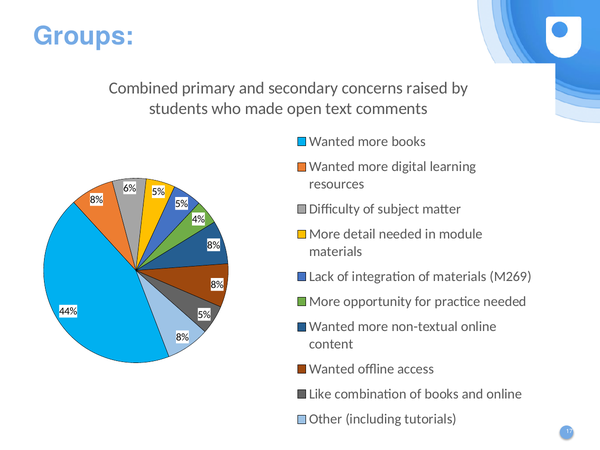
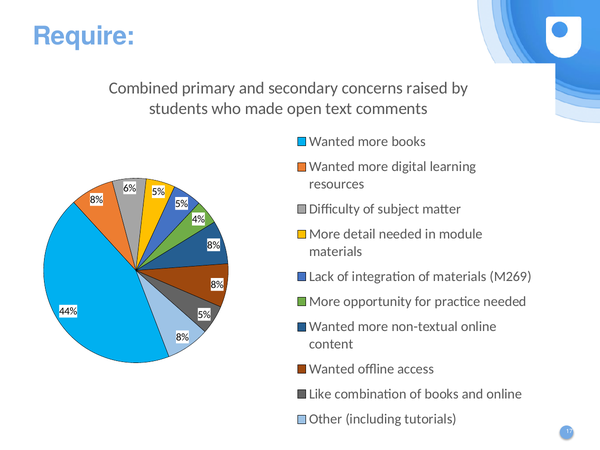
Groups: Groups -> Require
